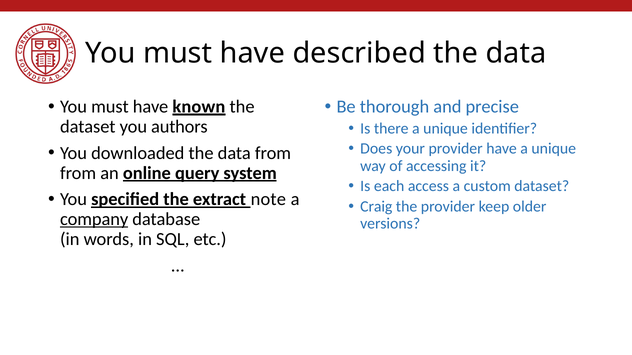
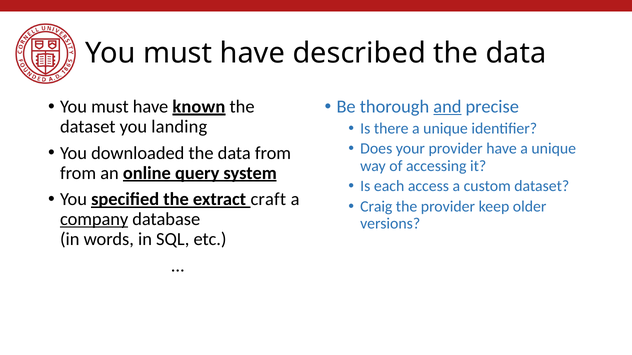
and underline: none -> present
authors: authors -> landing
note: note -> craft
